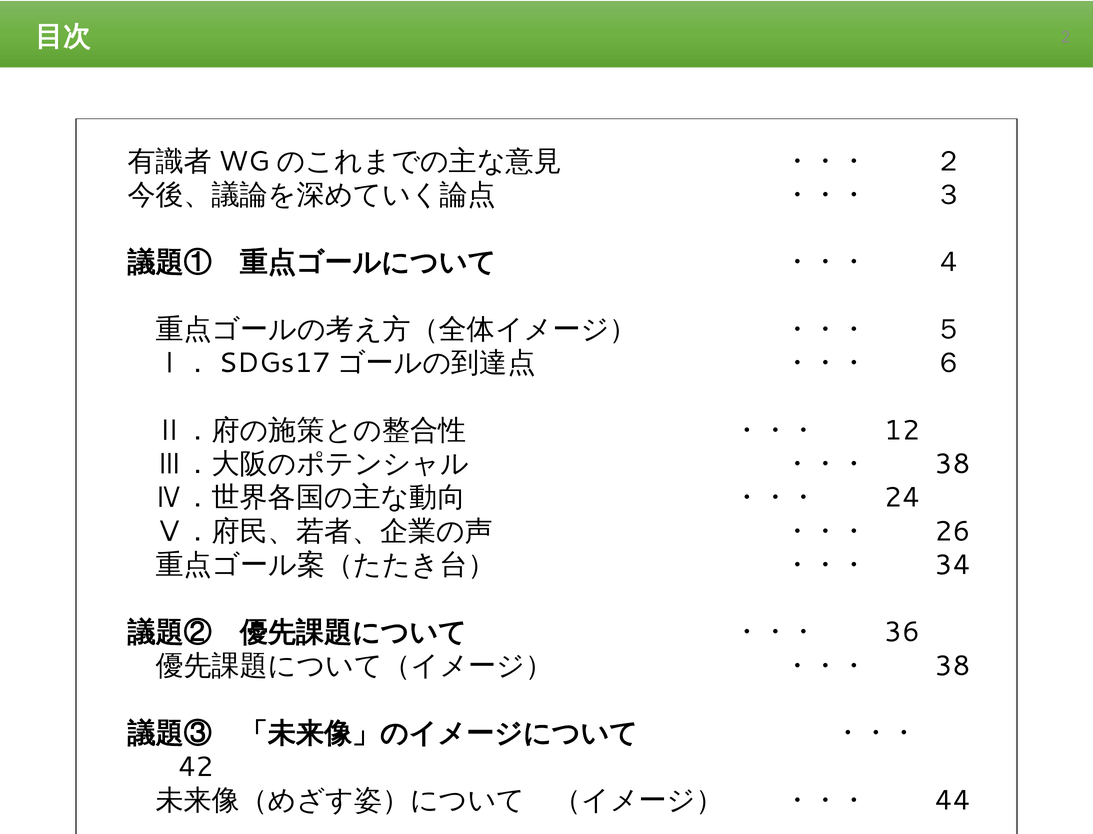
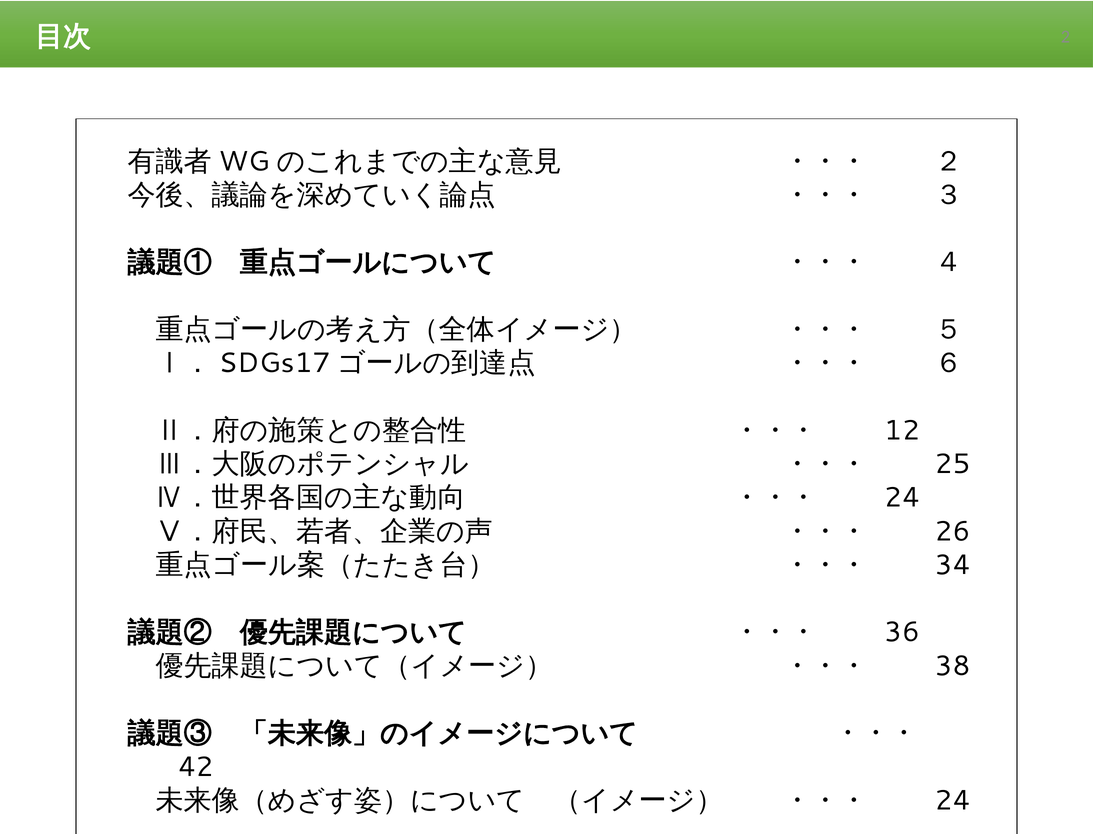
38 at (952, 464): 38 -> 25
44 at (952, 800): 44 -> 24
